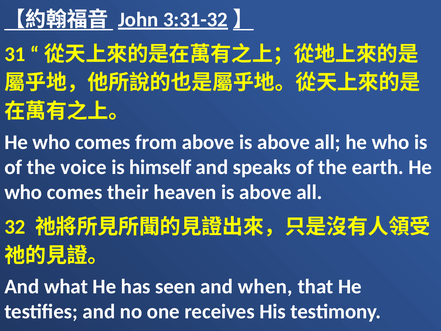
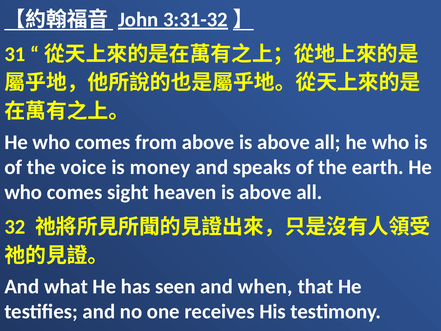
himself: himself -> money
their: their -> sight
